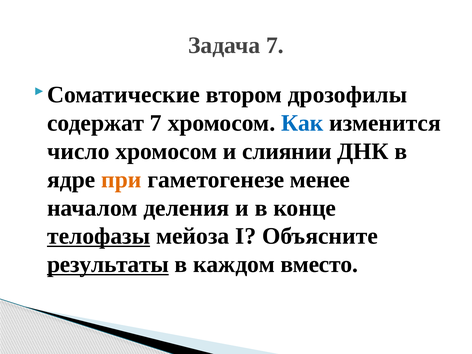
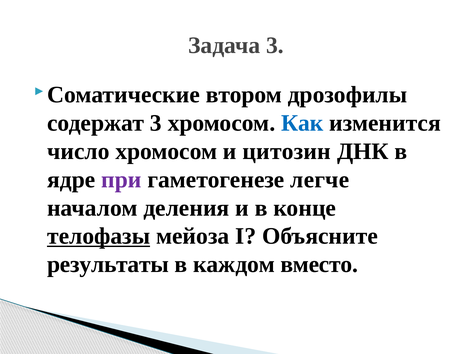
Задача 7: 7 -> 3
содержат 7: 7 -> 3
слиянии: слиянии -> цитозин
при colour: orange -> purple
менее: менее -> легче
результаты underline: present -> none
